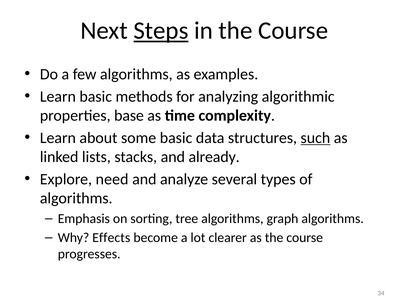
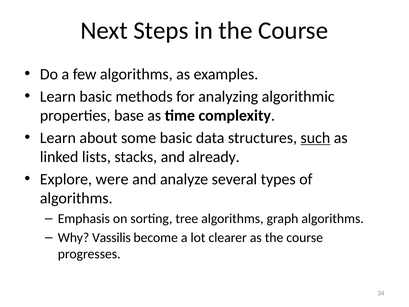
Steps underline: present -> none
need: need -> were
Effects: Effects -> Vassilis
